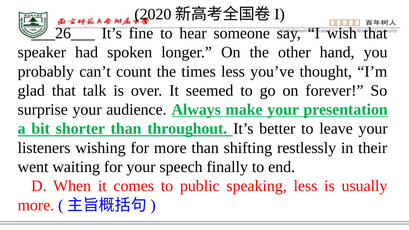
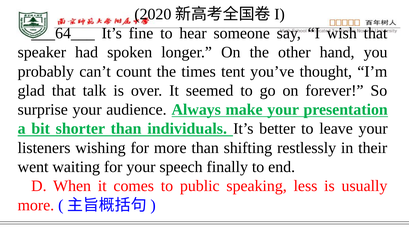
___26___: ___26___ -> ___64___
times less: less -> tent
throughout: throughout -> individuals
